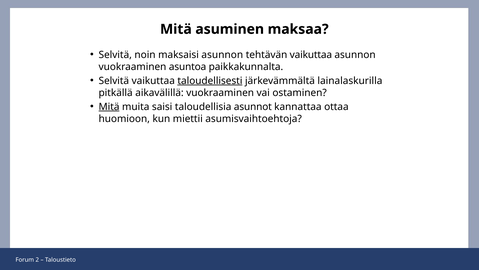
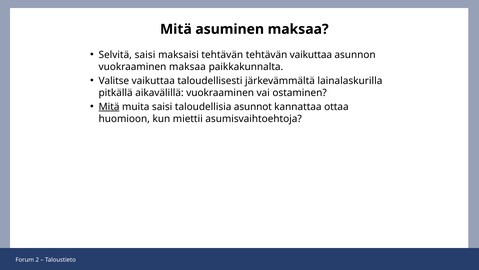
Selvitä noin: noin -> saisi
maksaisi asunnon: asunnon -> tehtävän
vuokraaminen asuntoa: asuntoa -> maksaa
Selvitä at (114, 81): Selvitä -> Valitse
taloudellisesti underline: present -> none
